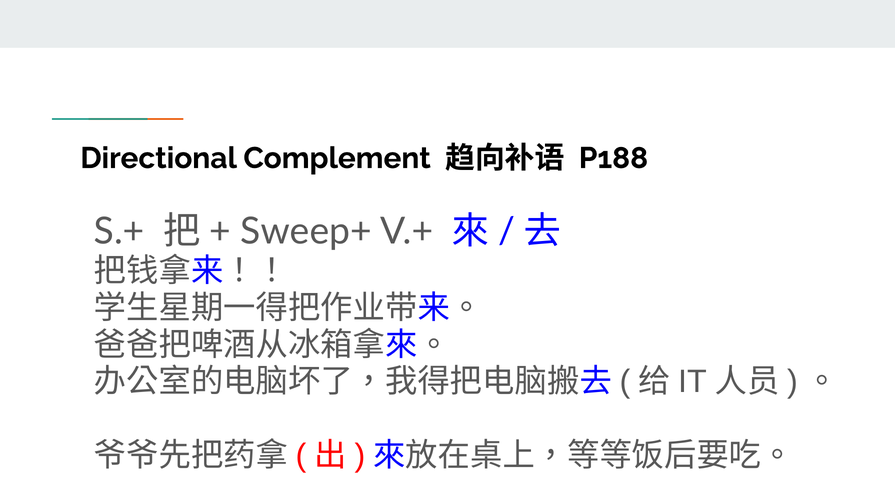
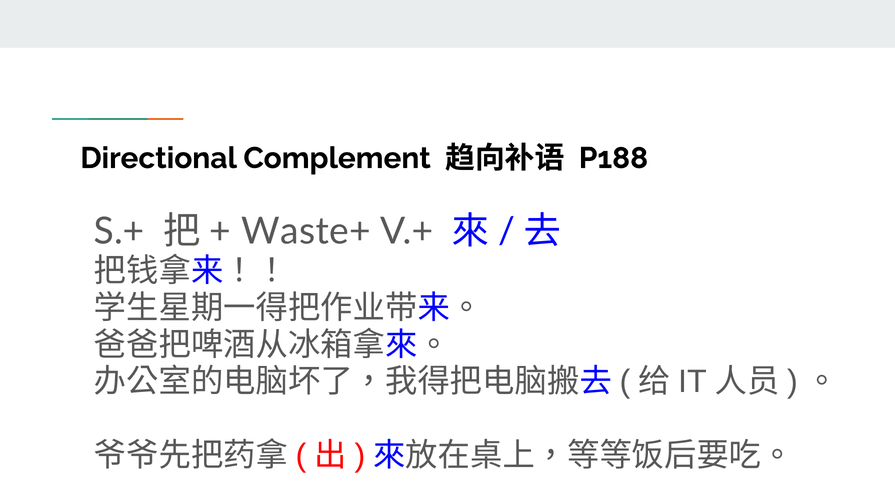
Sweep+: Sweep+ -> Waste+
